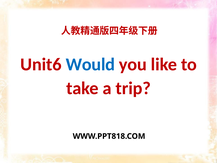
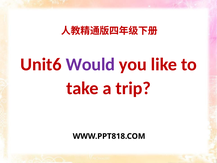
Would colour: blue -> purple
